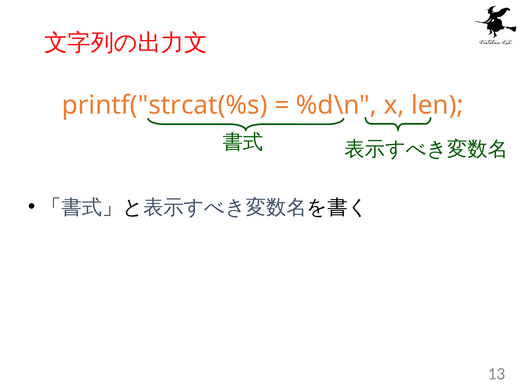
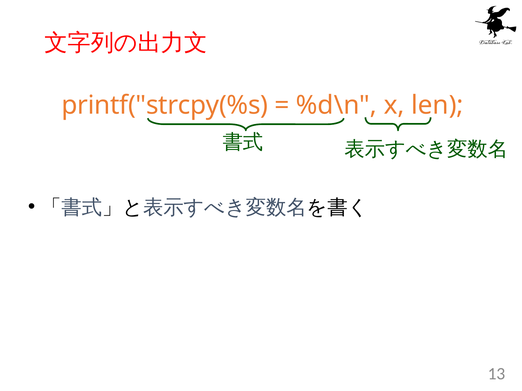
printf("strcat(%s: printf("strcat(%s -> printf("strcpy(%s
